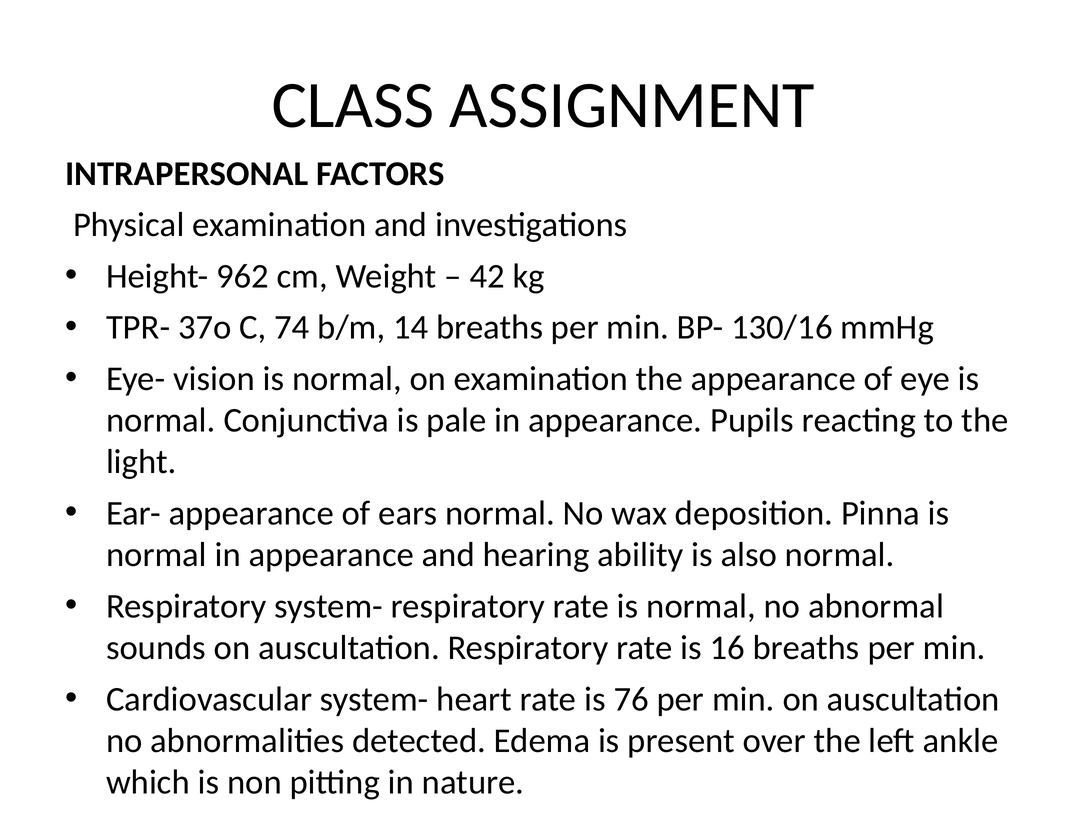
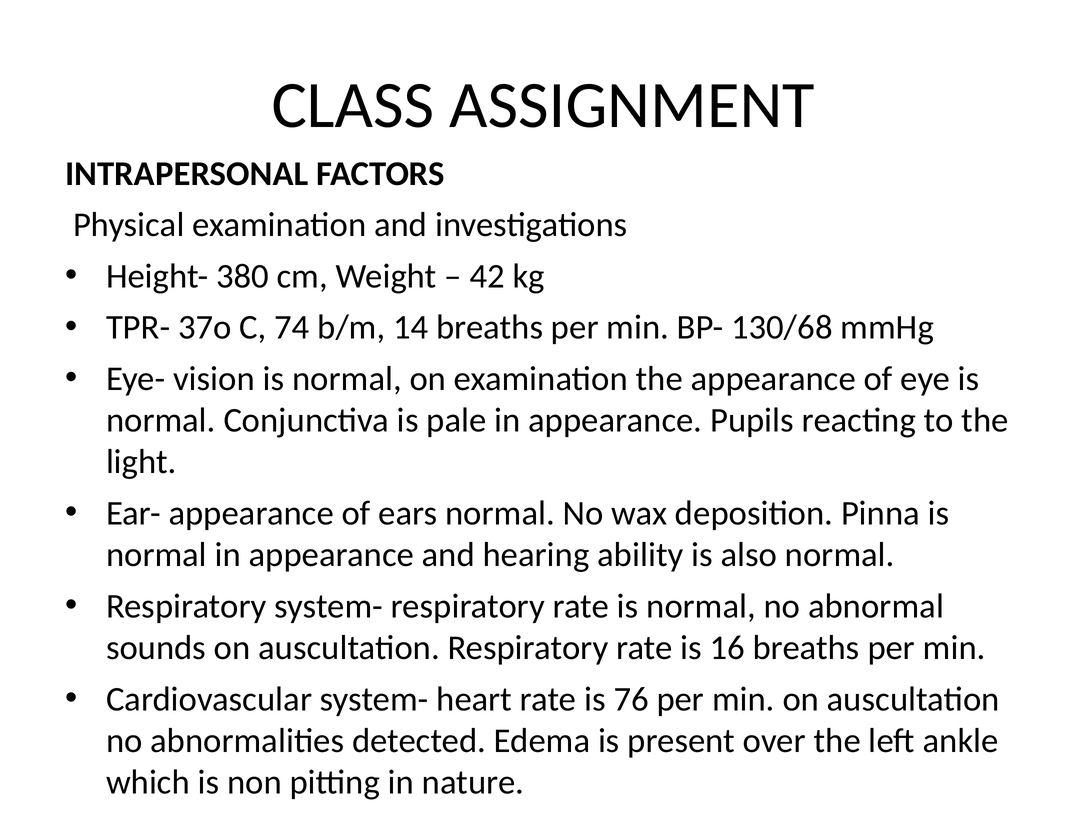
962: 962 -> 380
130/16: 130/16 -> 130/68
